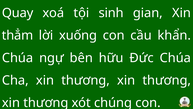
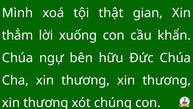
Quay: Quay -> Mình
sinh: sinh -> thật
